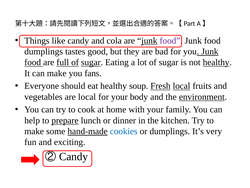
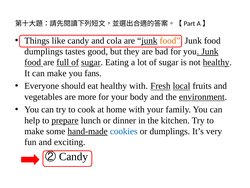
food at (171, 41) colour: purple -> orange
healthy soup: soup -> with
are local: local -> more
